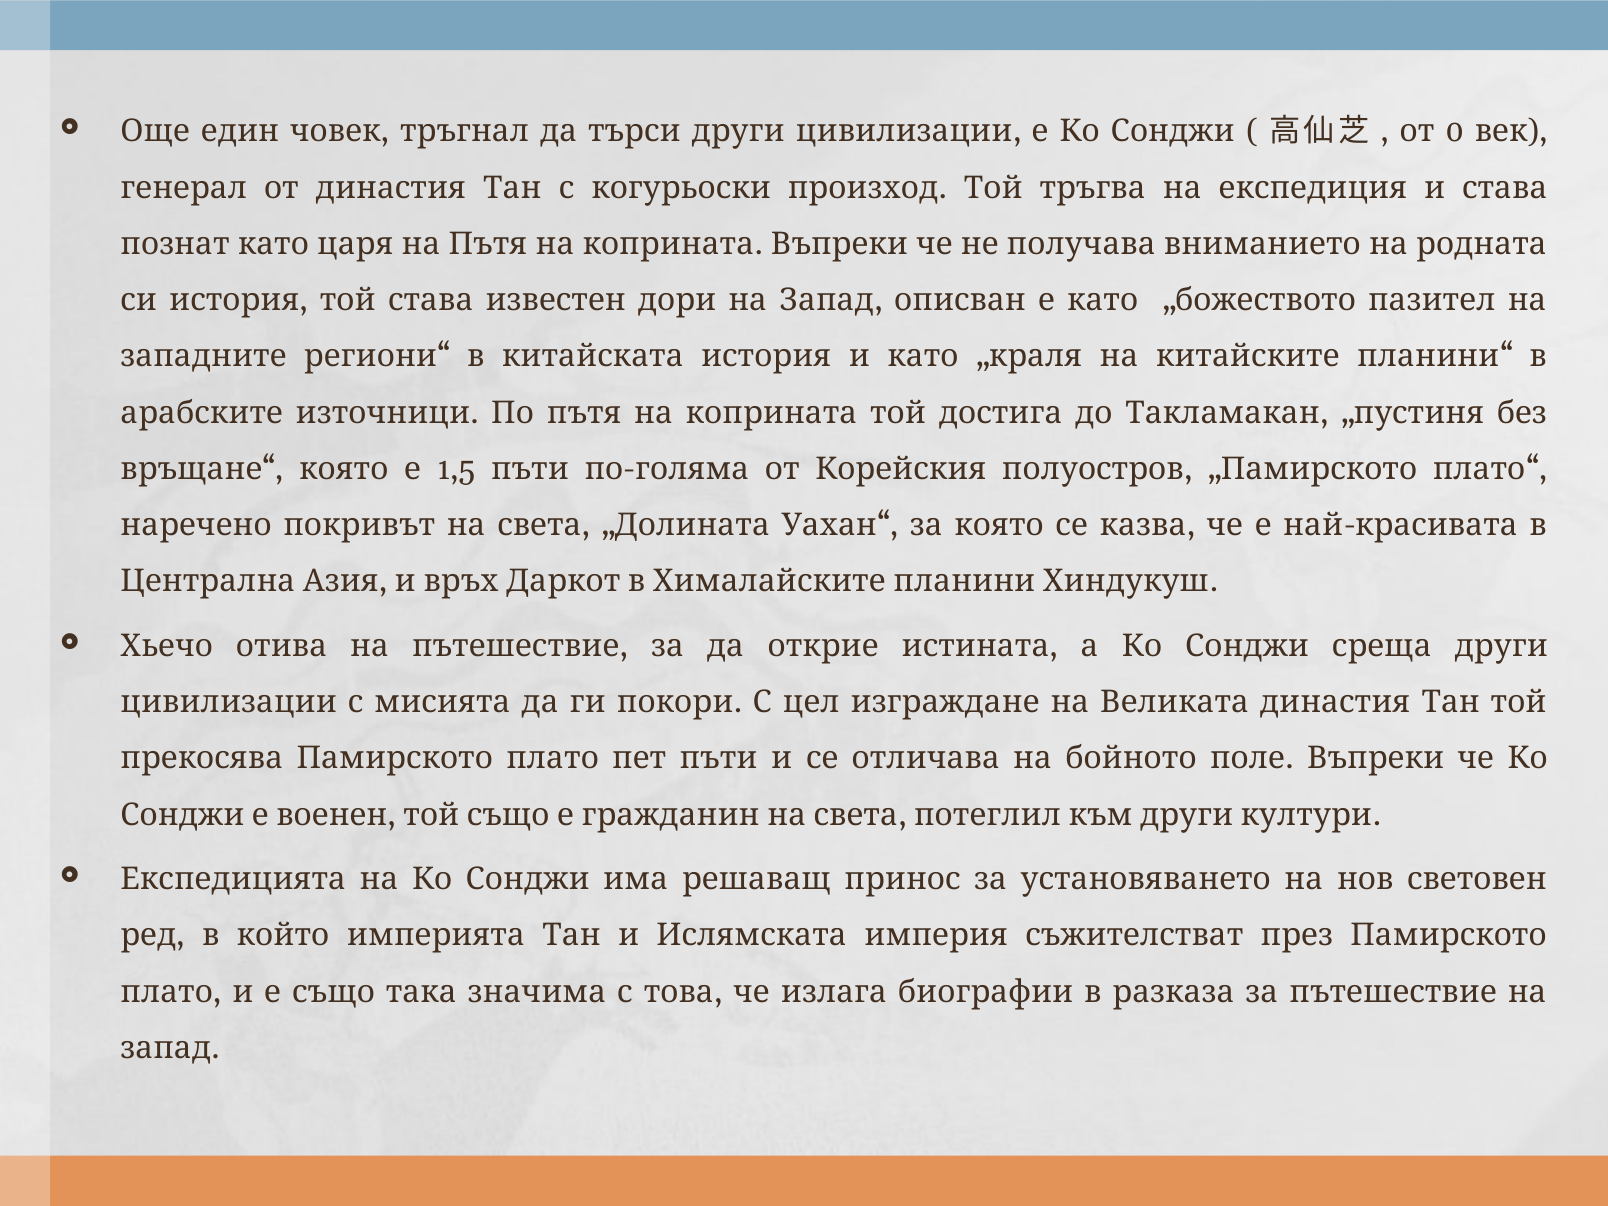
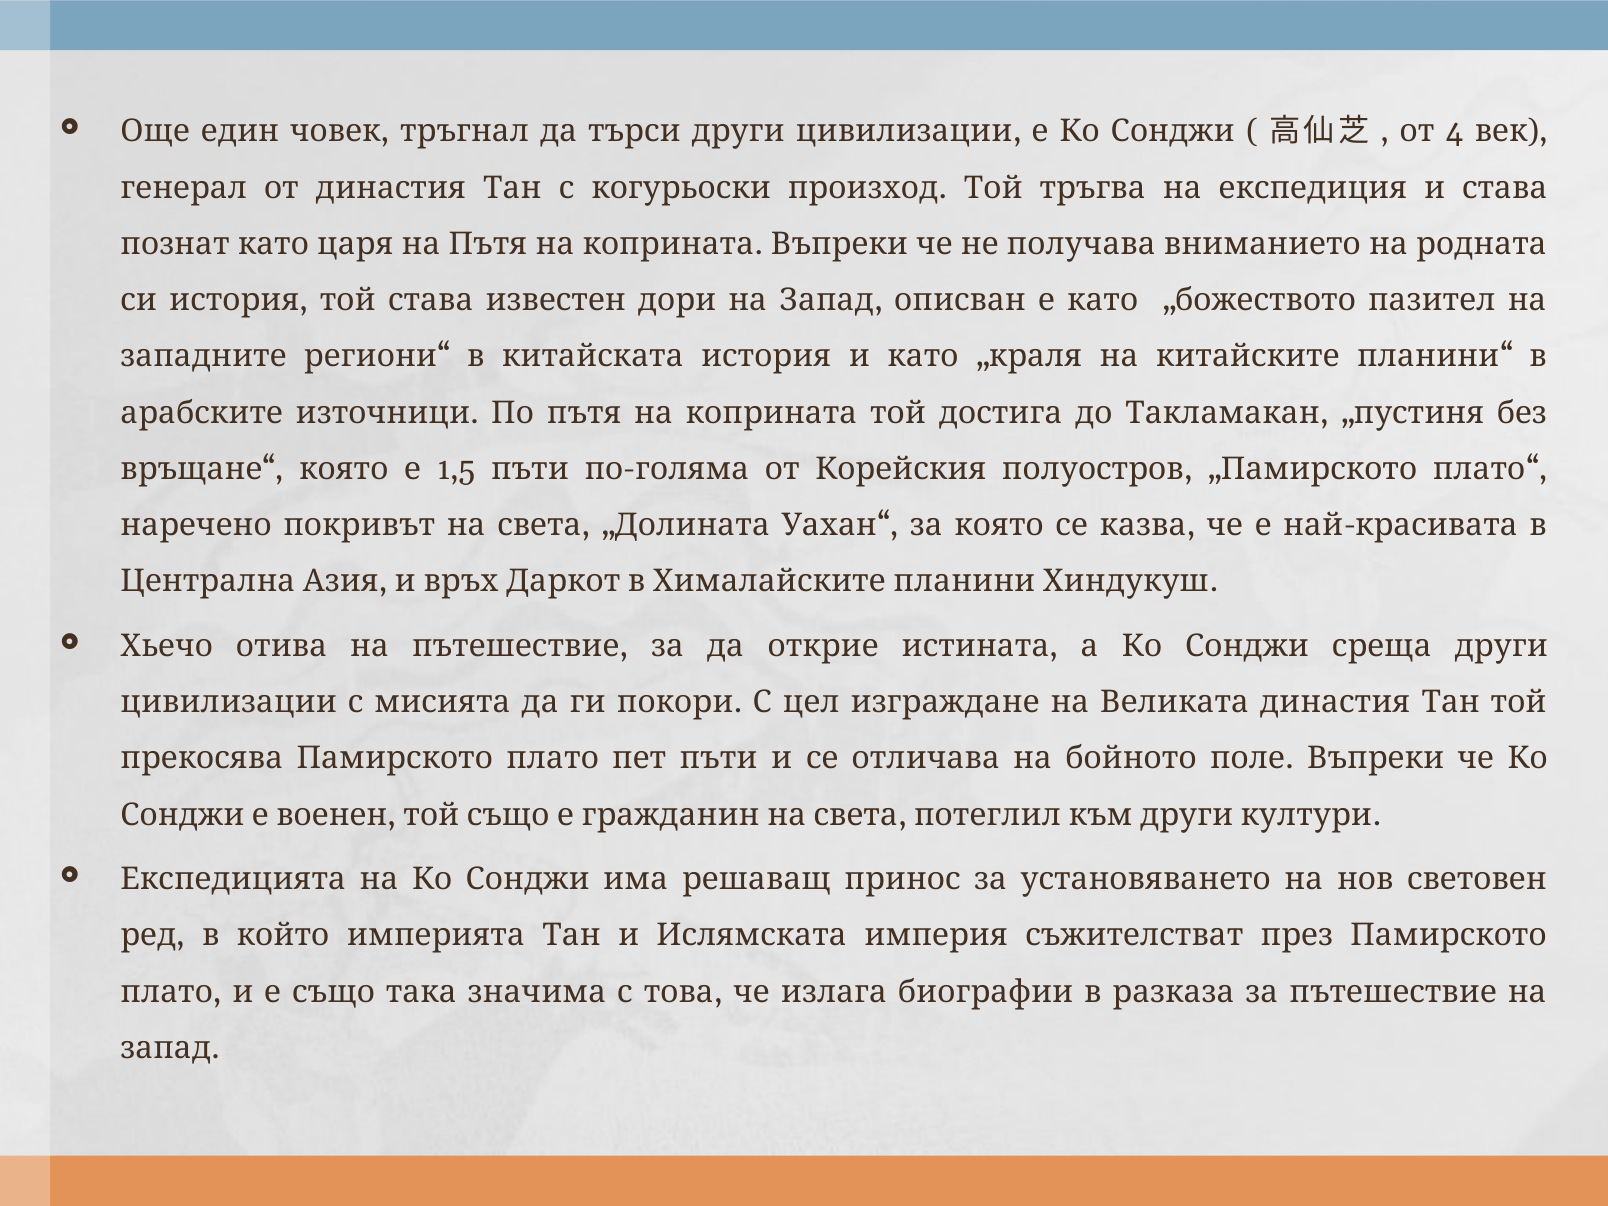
0: 0 -> 4
